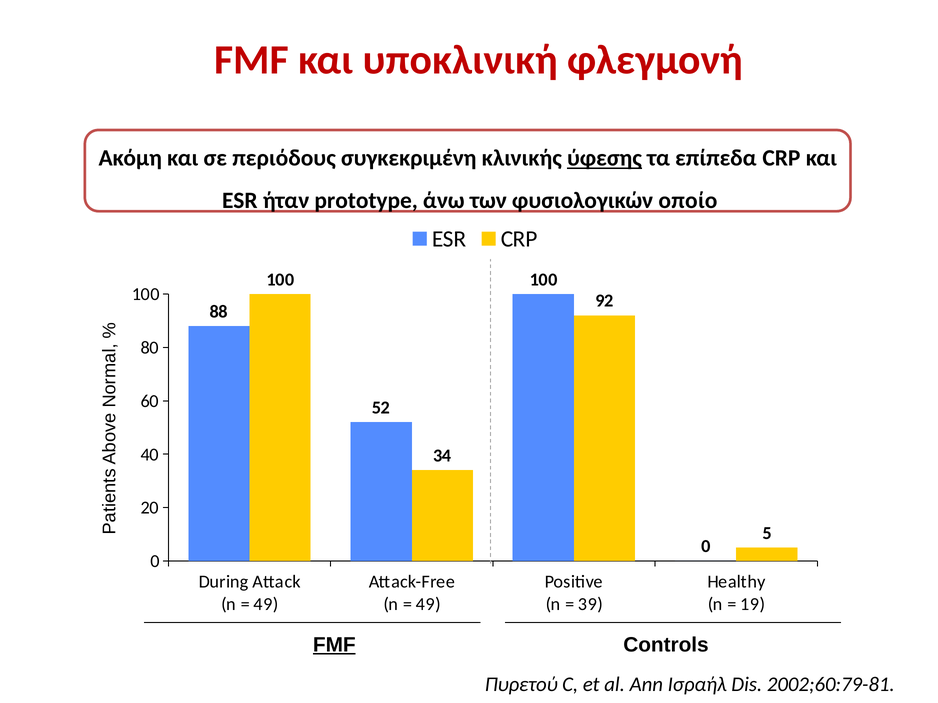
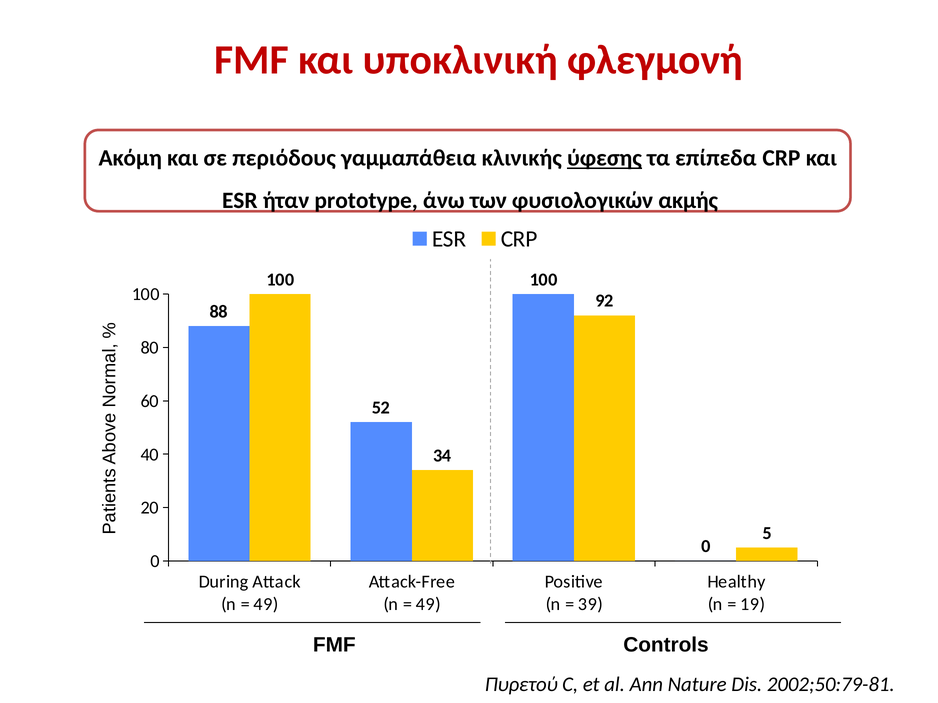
συγκεκριμένη: συγκεκριμένη -> γαμμαπάθεια
οποίο: οποίο -> ακμής
FMF at (334, 645) underline: present -> none
Ισραήλ: Ισραήλ -> Nature
2002;60:79-81: 2002;60:79-81 -> 2002;50:79-81
